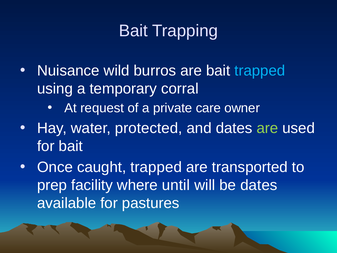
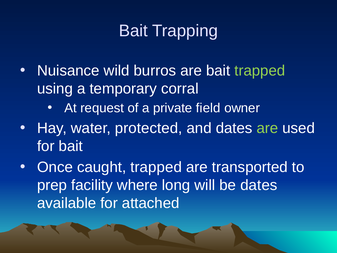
trapped at (260, 71) colour: light blue -> light green
care: care -> field
until: until -> long
pastures: pastures -> attached
